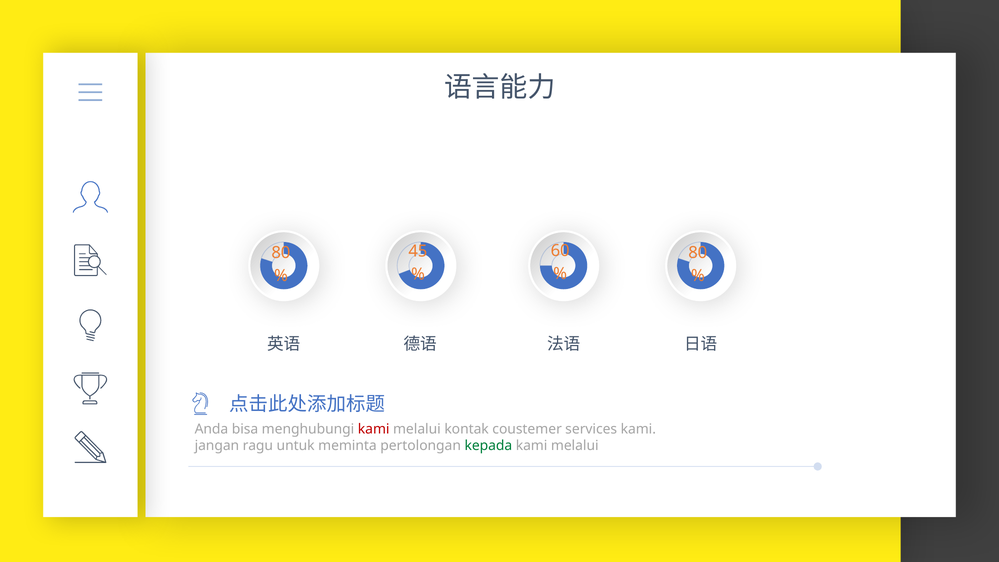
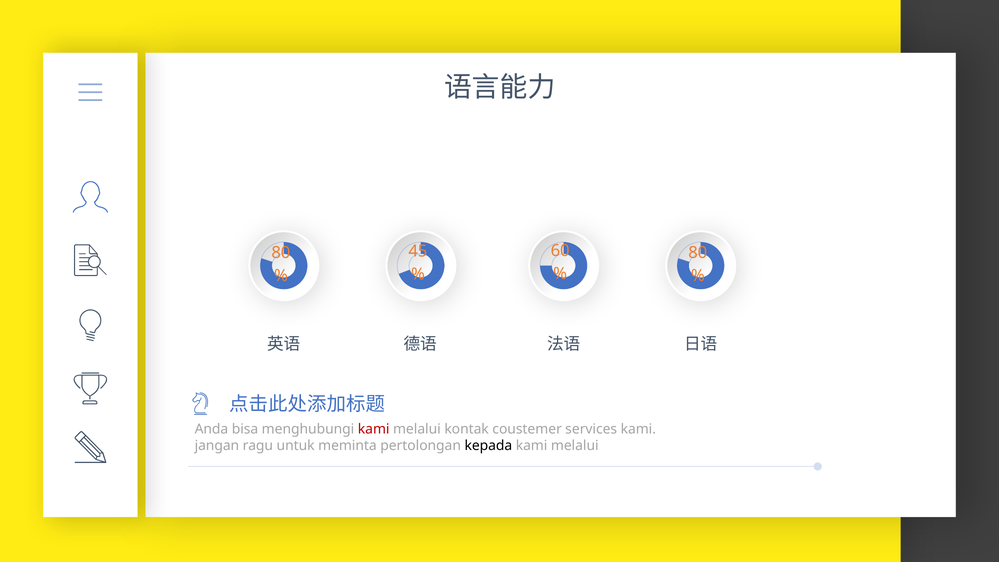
kepada colour: green -> black
